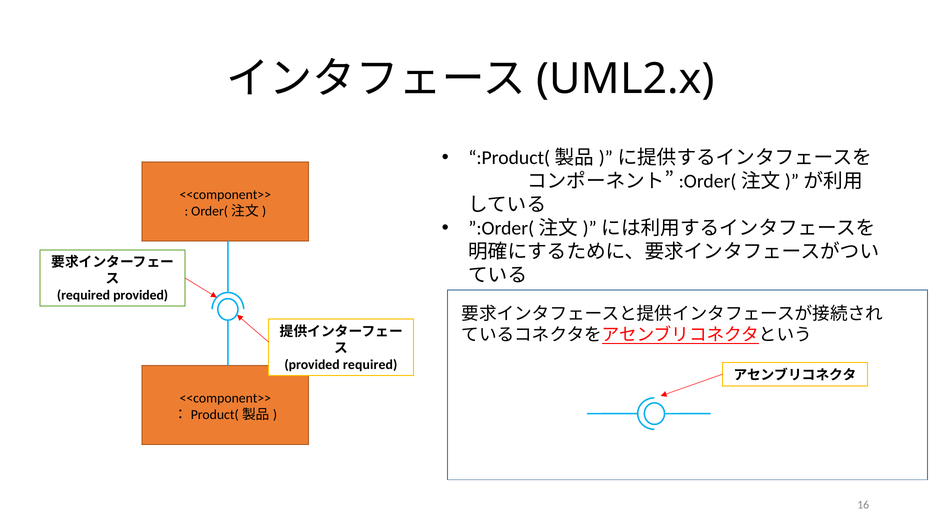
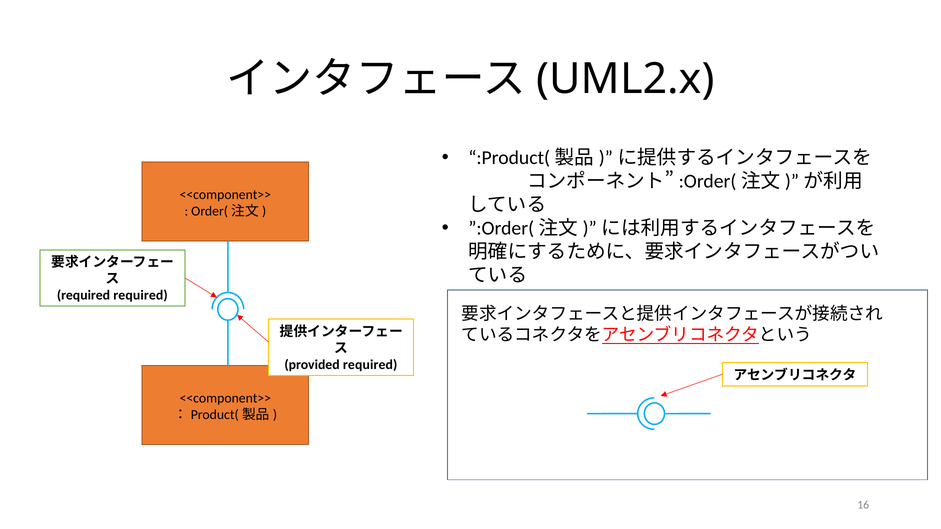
required provided: provided -> required
